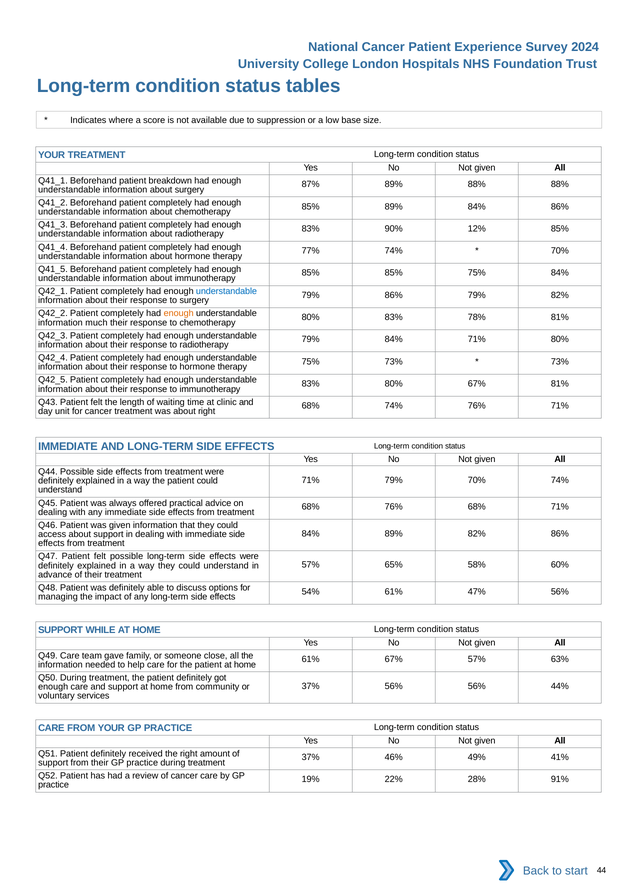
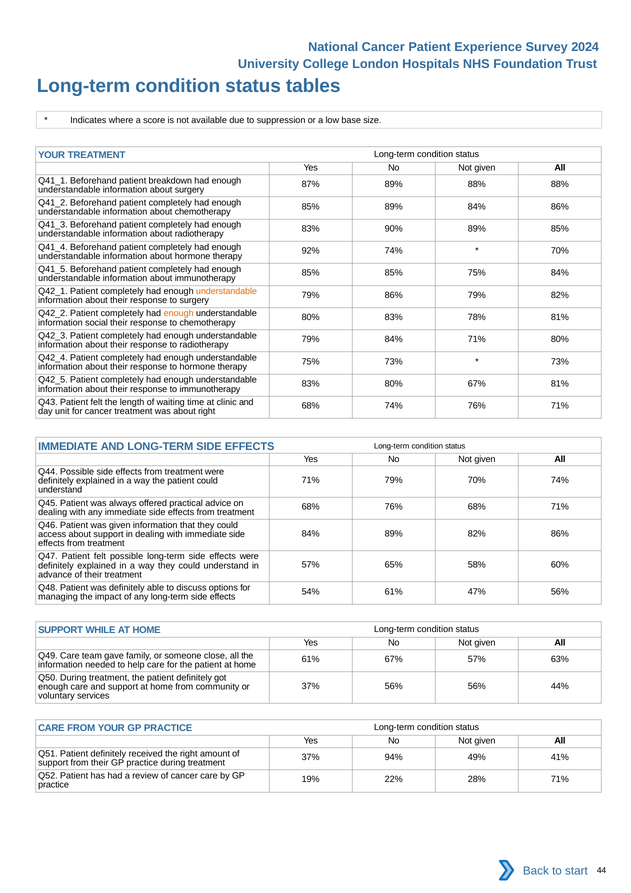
90% 12%: 12% -> 89%
77%: 77% -> 92%
understandable at (226, 291) colour: blue -> orange
much: much -> social
46%: 46% -> 94%
28% 91%: 91% -> 71%
